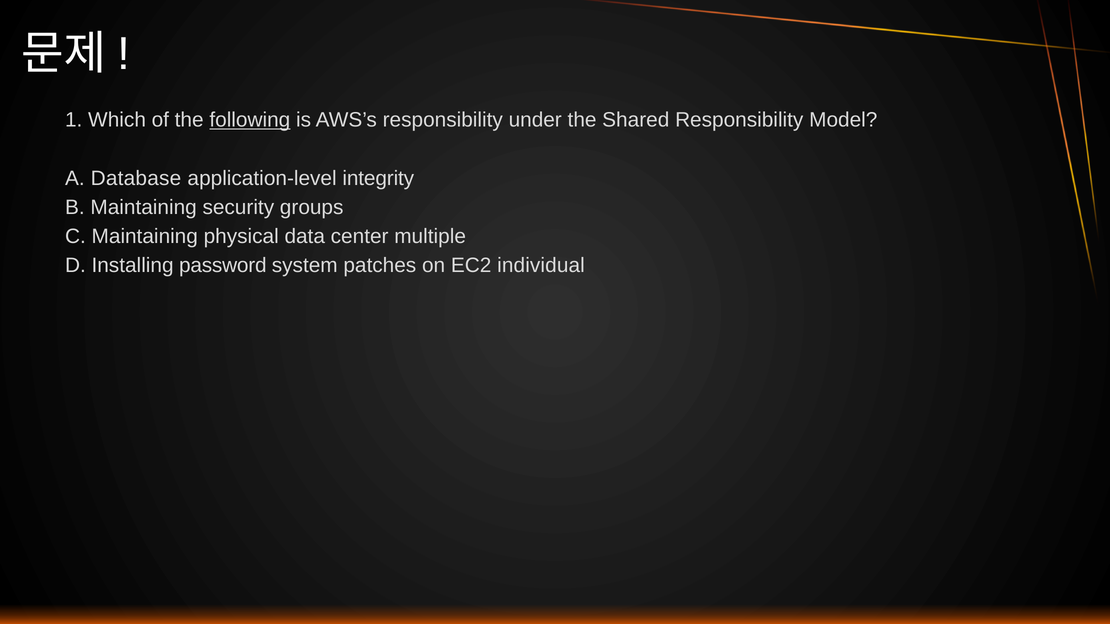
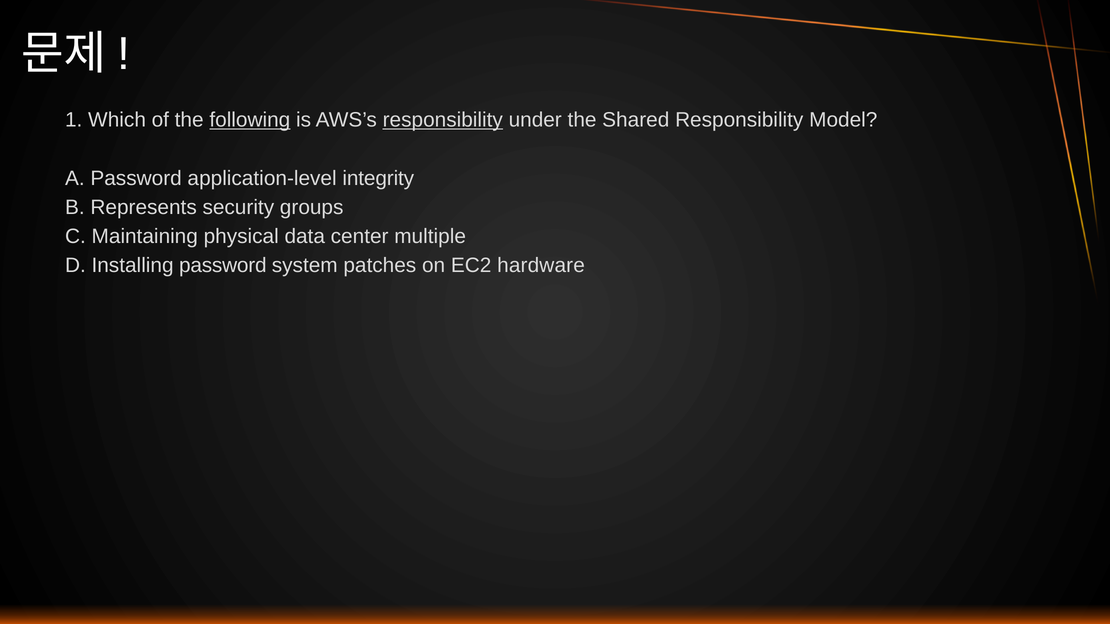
responsibility at (443, 120) underline: none -> present
A Database: Database -> Password
B Maintaining: Maintaining -> Represents
individual: individual -> hardware
